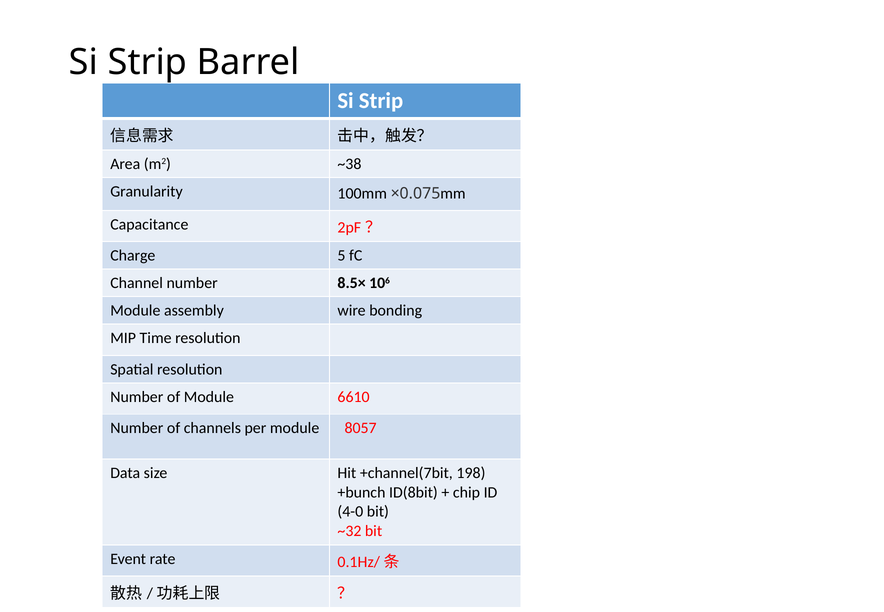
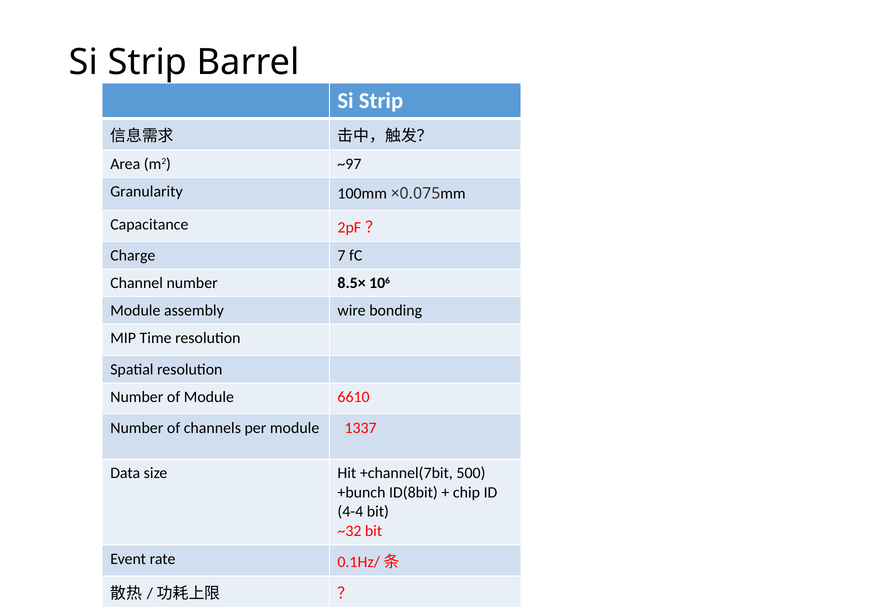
~38: ~38 -> ~97
5: 5 -> 7
8057: 8057 -> 1337
198: 198 -> 500
4-0: 4-0 -> 4-4
